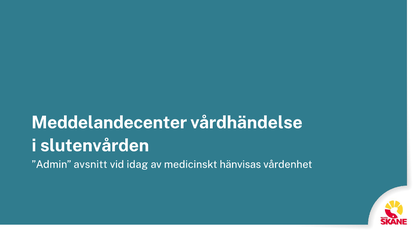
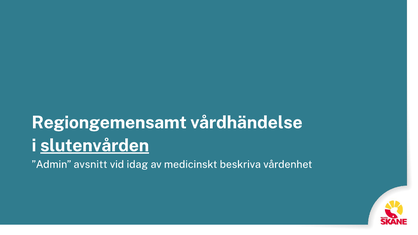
Meddelandecenter: Meddelandecenter -> Regiongemensamt
slutenvården underline: none -> present
hänvisas: hänvisas -> beskriva
